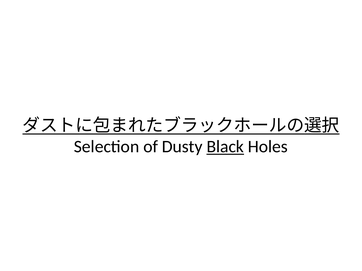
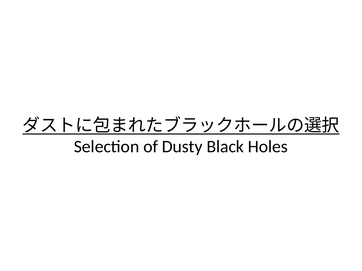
Black underline: present -> none
